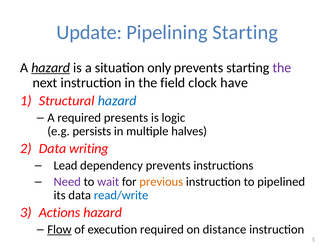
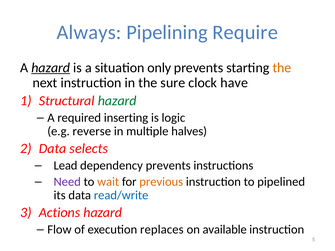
Update: Update -> Always
Pipelining Starting: Starting -> Require
the at (282, 68) colour: purple -> orange
field: field -> sure
hazard at (117, 101) colour: blue -> green
presents: presents -> inserting
persists: persists -> reverse
writing: writing -> selects
wait colour: purple -> orange
Flow underline: present -> none
execution required: required -> replaces
distance: distance -> available
